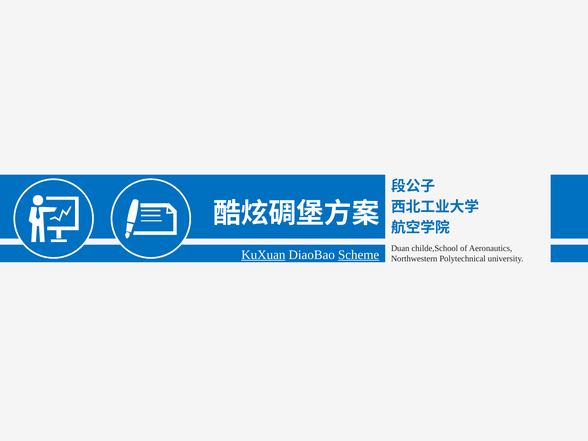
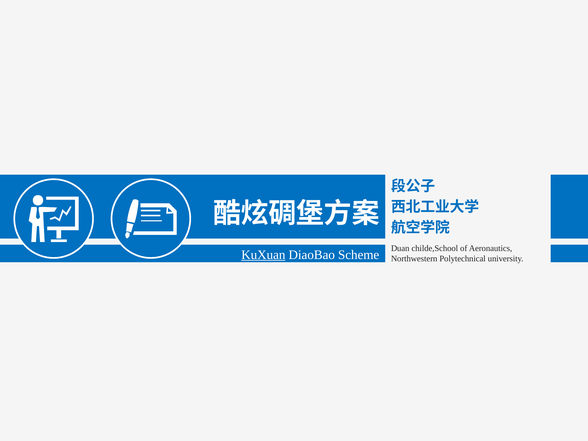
Scheme underline: present -> none
